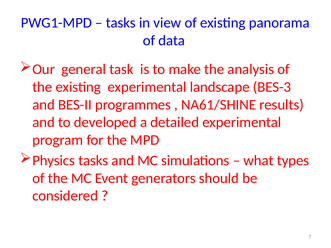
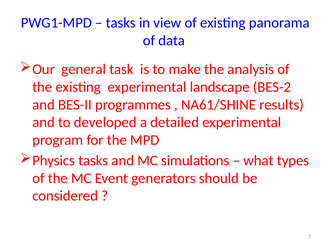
BES-3: BES-3 -> BES-2
